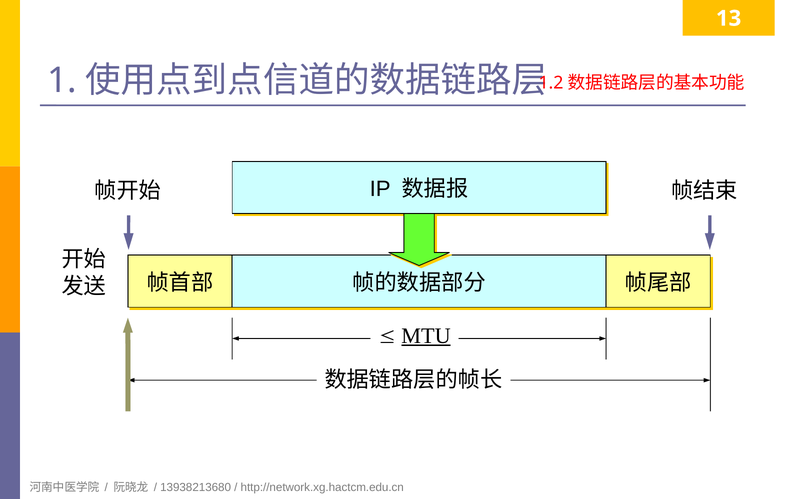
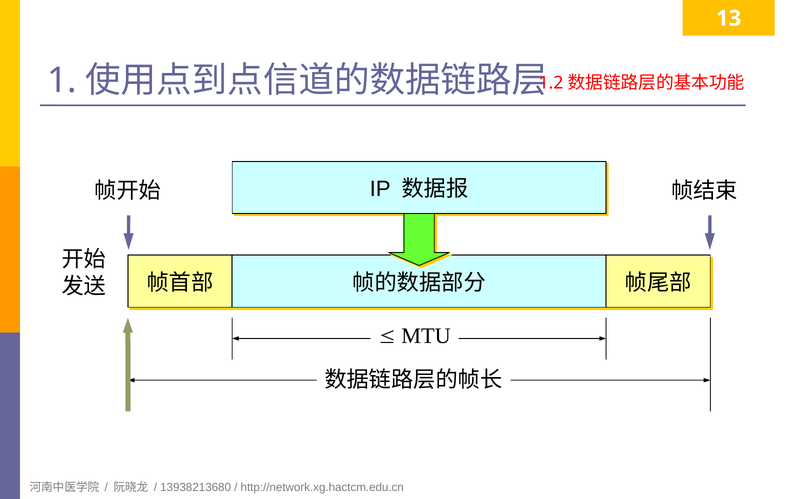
MTU underline: present -> none
